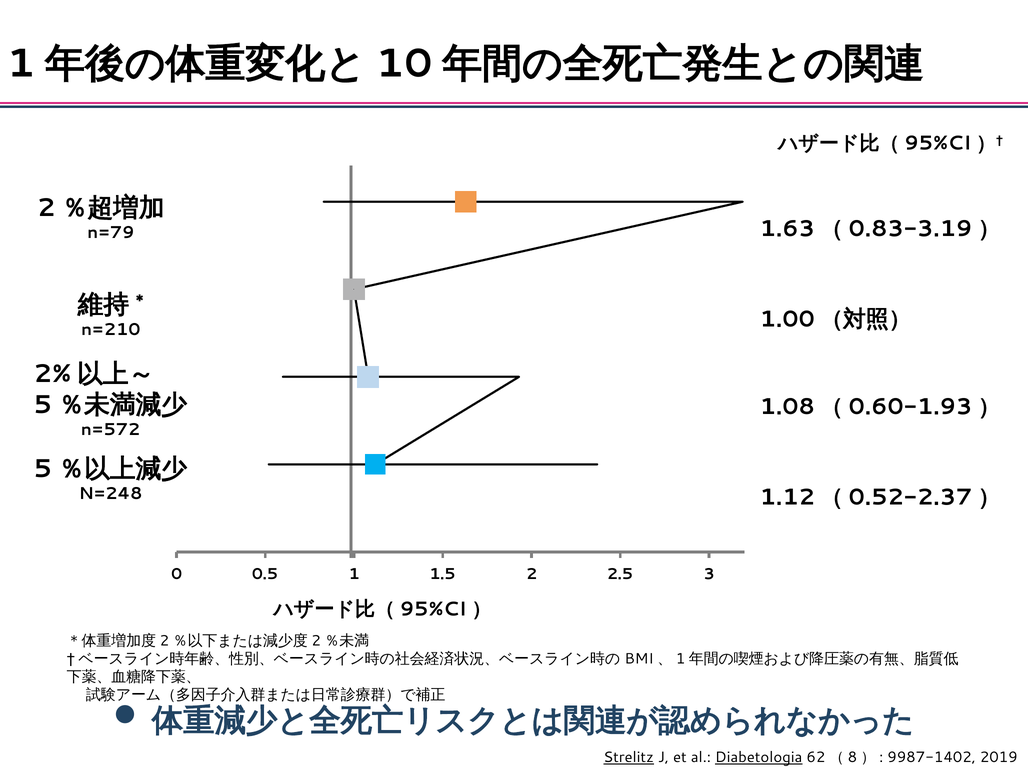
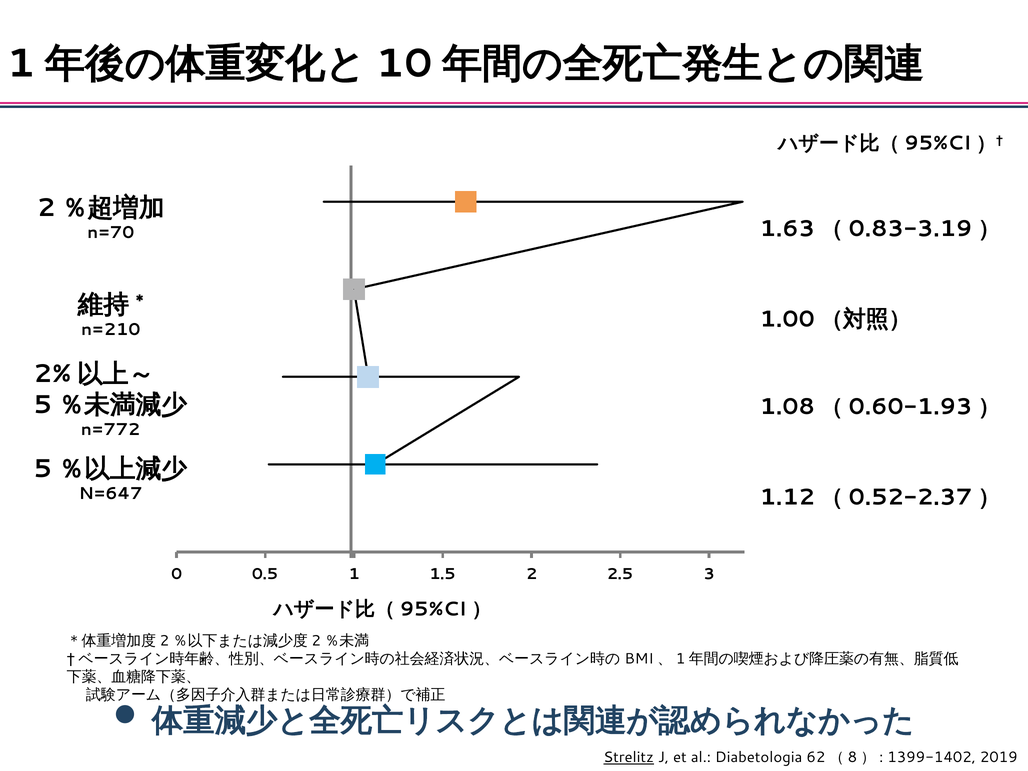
n=79: n=79 -> n=70
n=572: n=572 -> n=772
N=248: N=248 -> N=647
Diabetologia underline: present -> none
9987-1402: 9987-1402 -> 1399-1402
